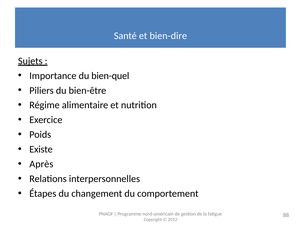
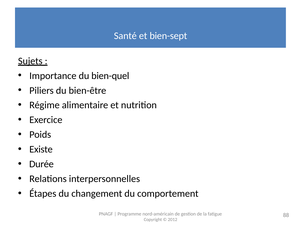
bien-dire: bien-dire -> bien-sept
Après: Après -> Durée
